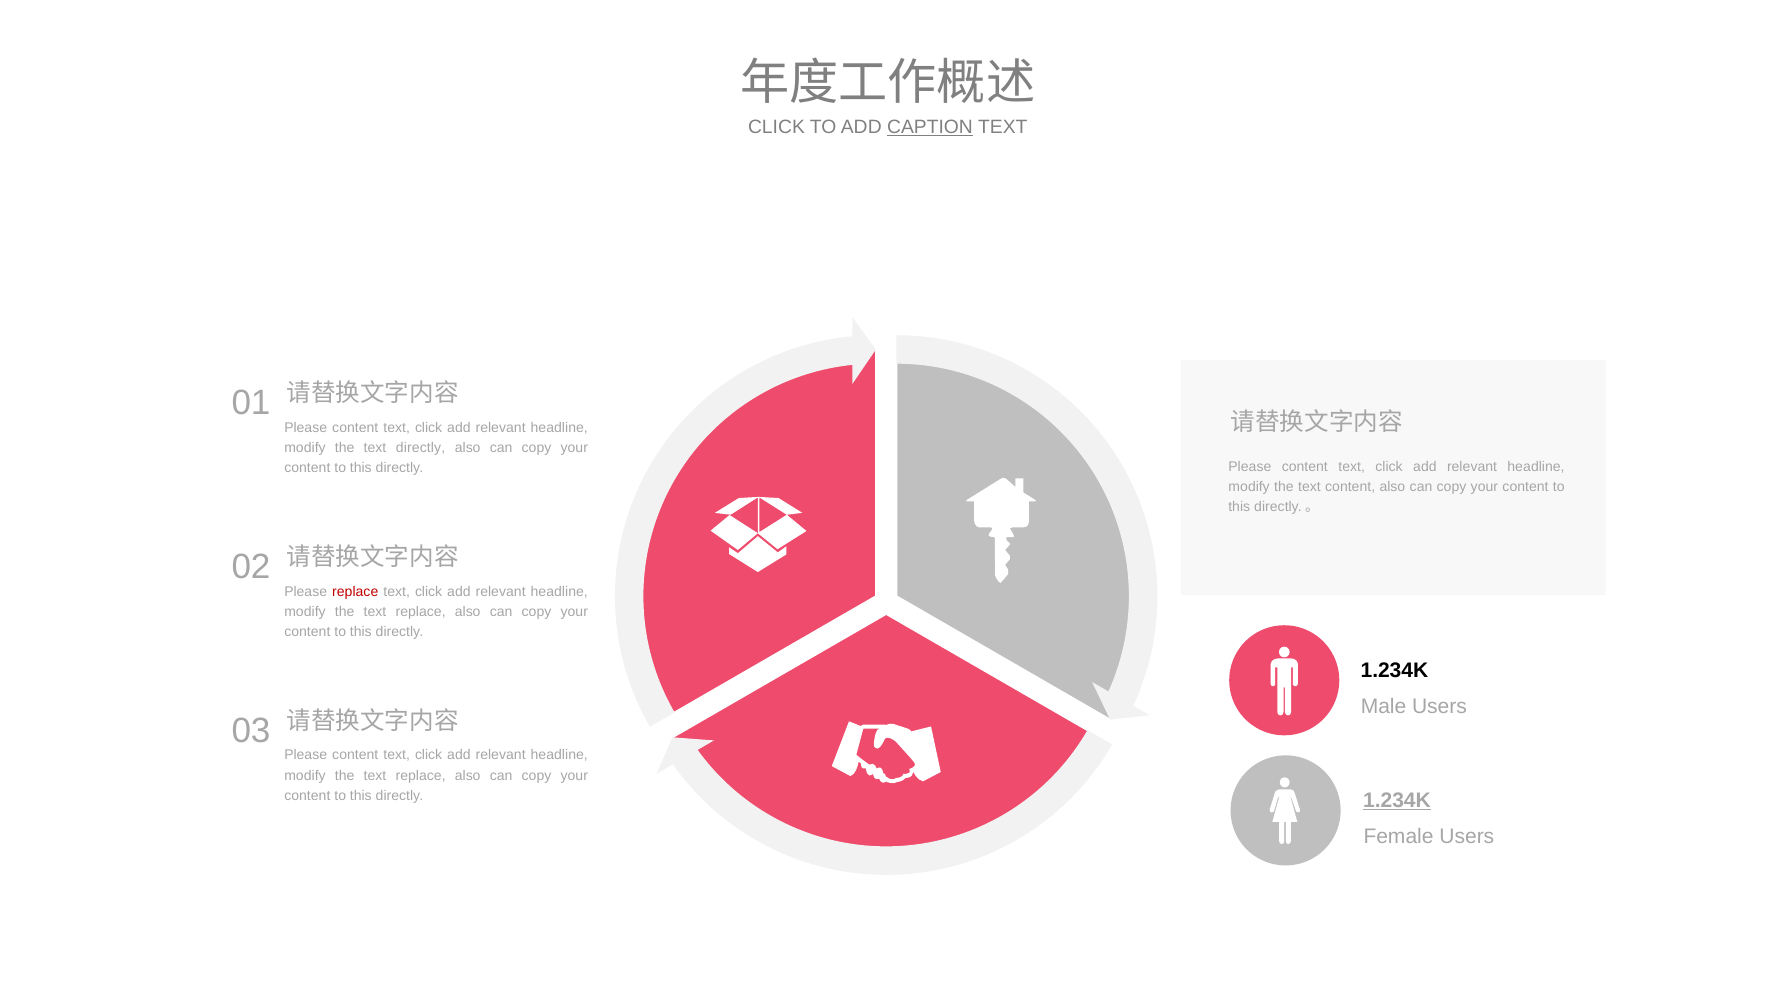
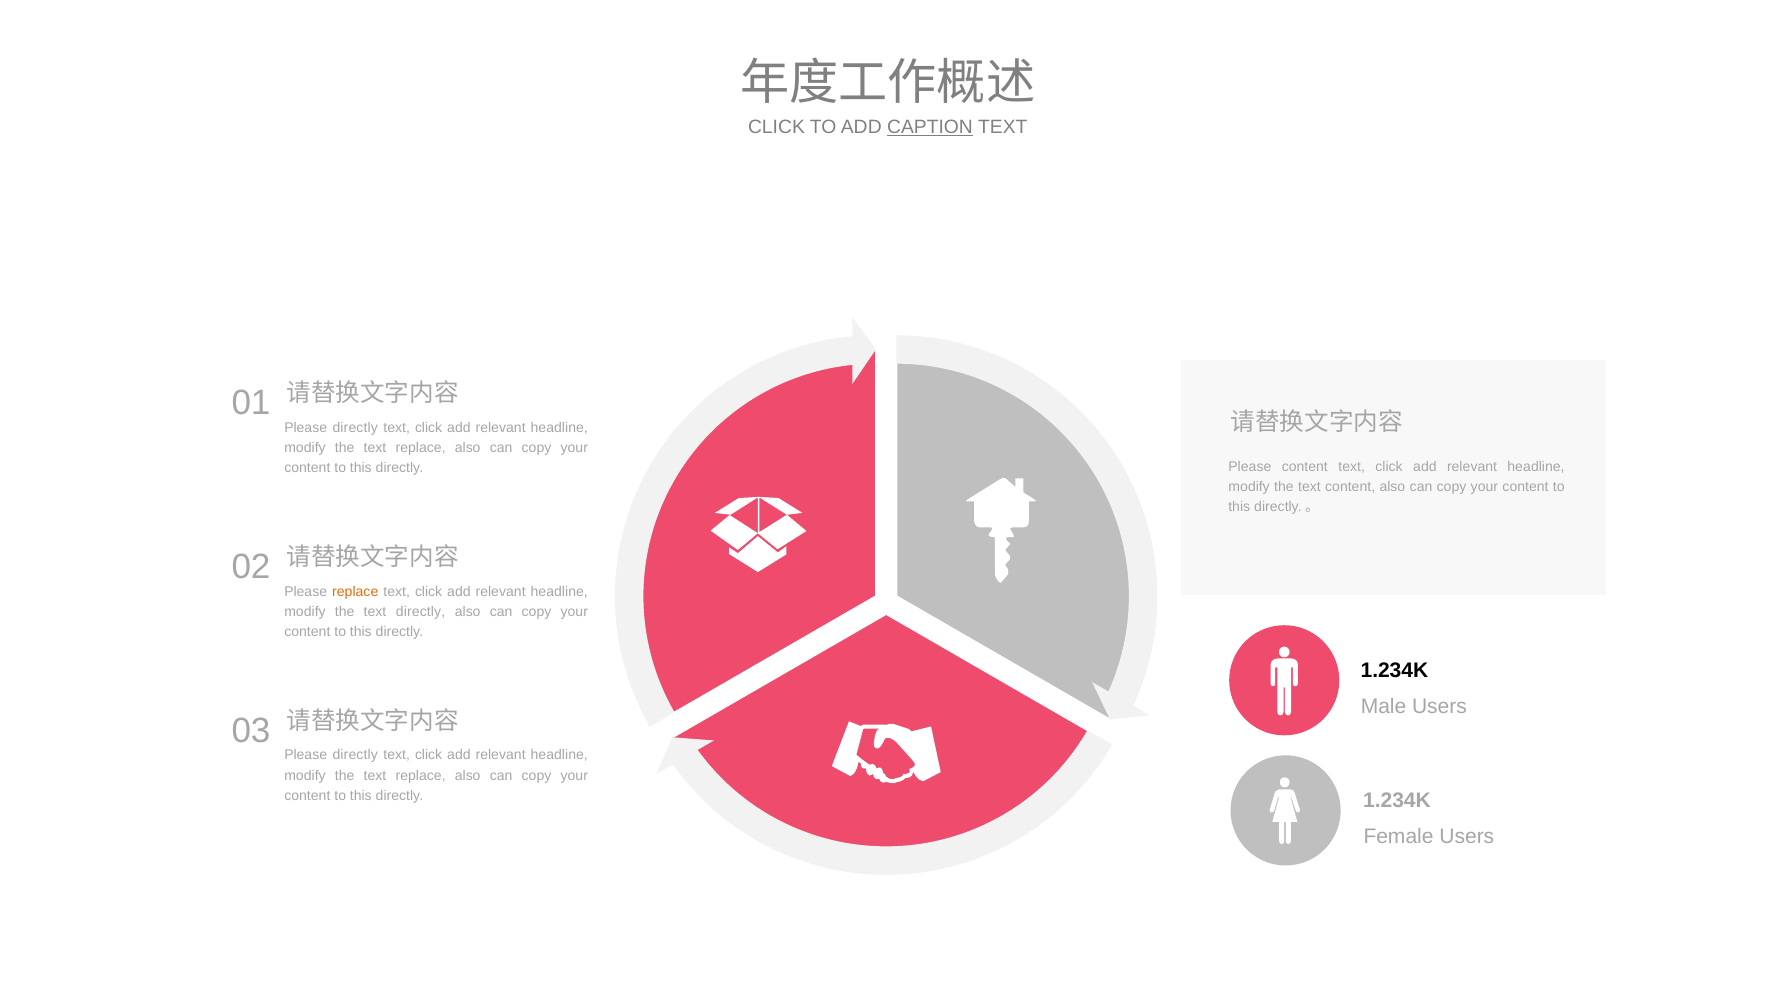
content at (355, 428): content -> directly
directly at (421, 448): directly -> replace
replace at (355, 592) colour: red -> orange
replace at (421, 612): replace -> directly
content at (355, 755): content -> directly
1.234K at (1397, 801) underline: present -> none
